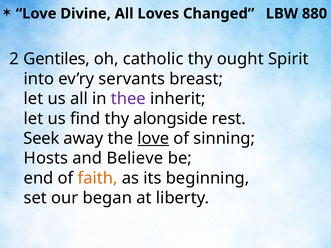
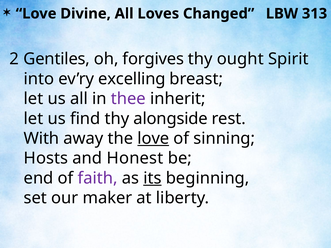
880: 880 -> 313
catholic: catholic -> forgives
servants: servants -> excelling
Seek: Seek -> With
Believe: Believe -> Honest
faith colour: orange -> purple
its underline: none -> present
began: began -> maker
